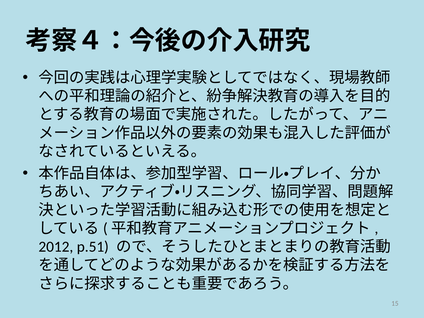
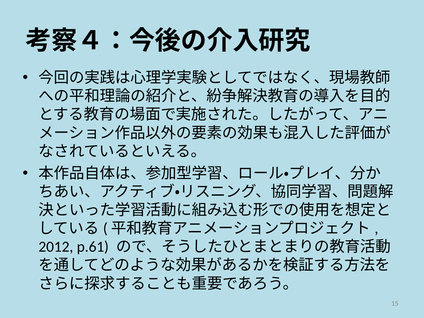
p.51: p.51 -> p.61
